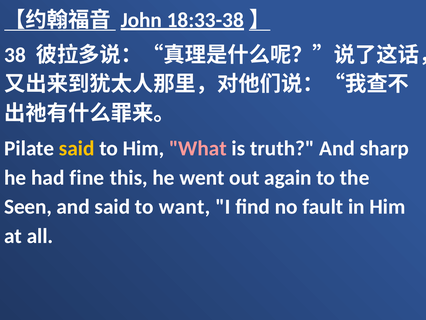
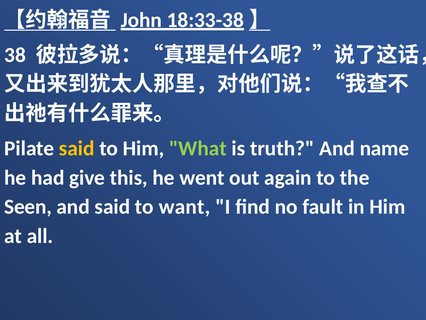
What colour: pink -> light green
sharp: sharp -> name
fine: fine -> give
